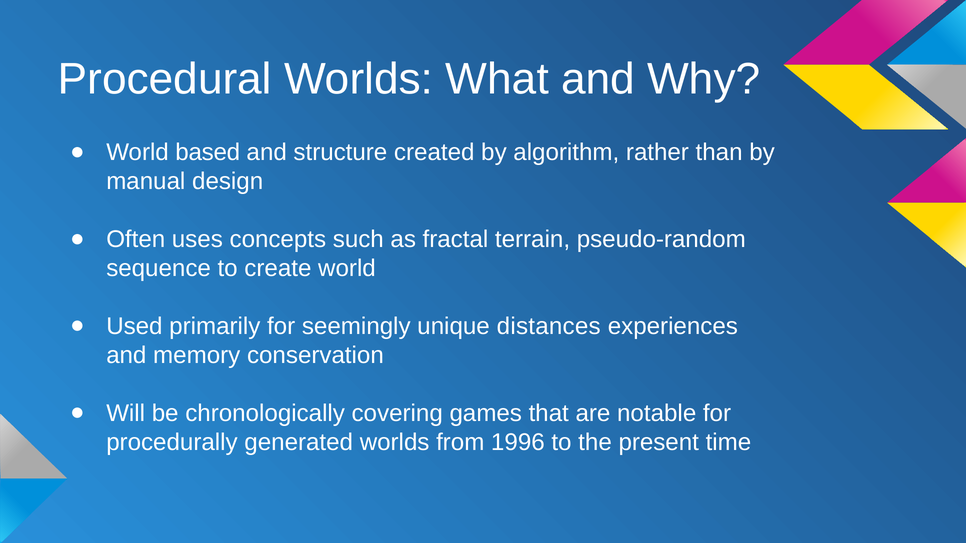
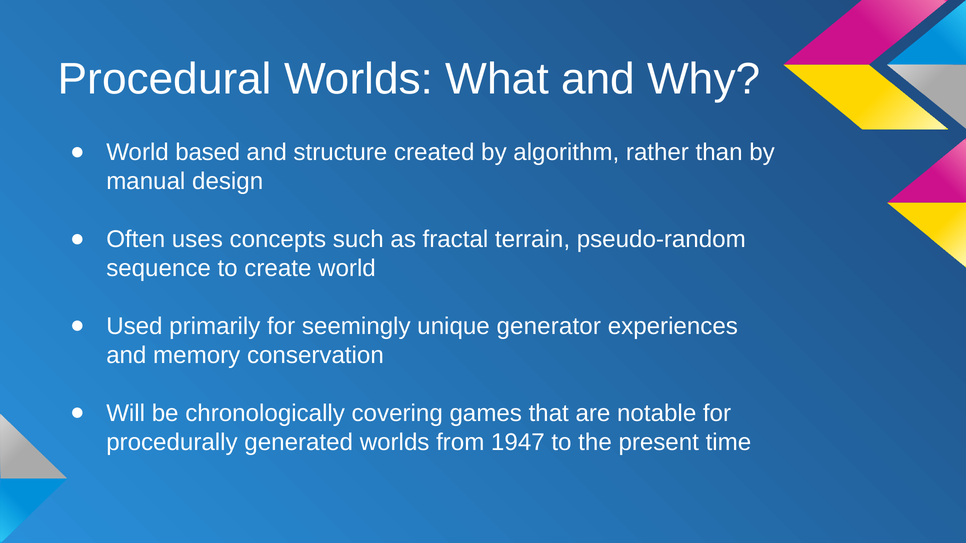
distances: distances -> generator
1996: 1996 -> 1947
